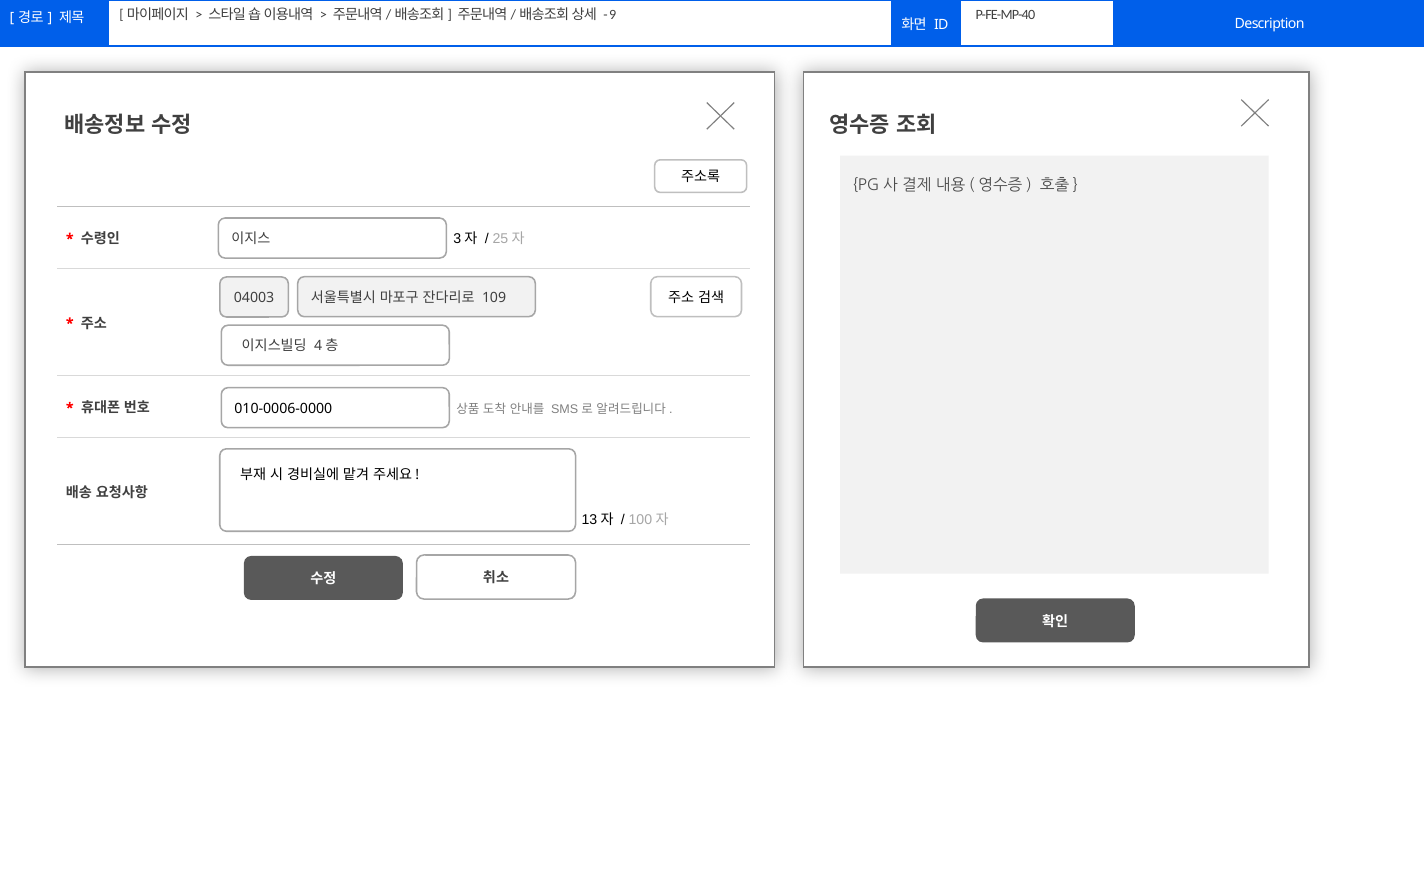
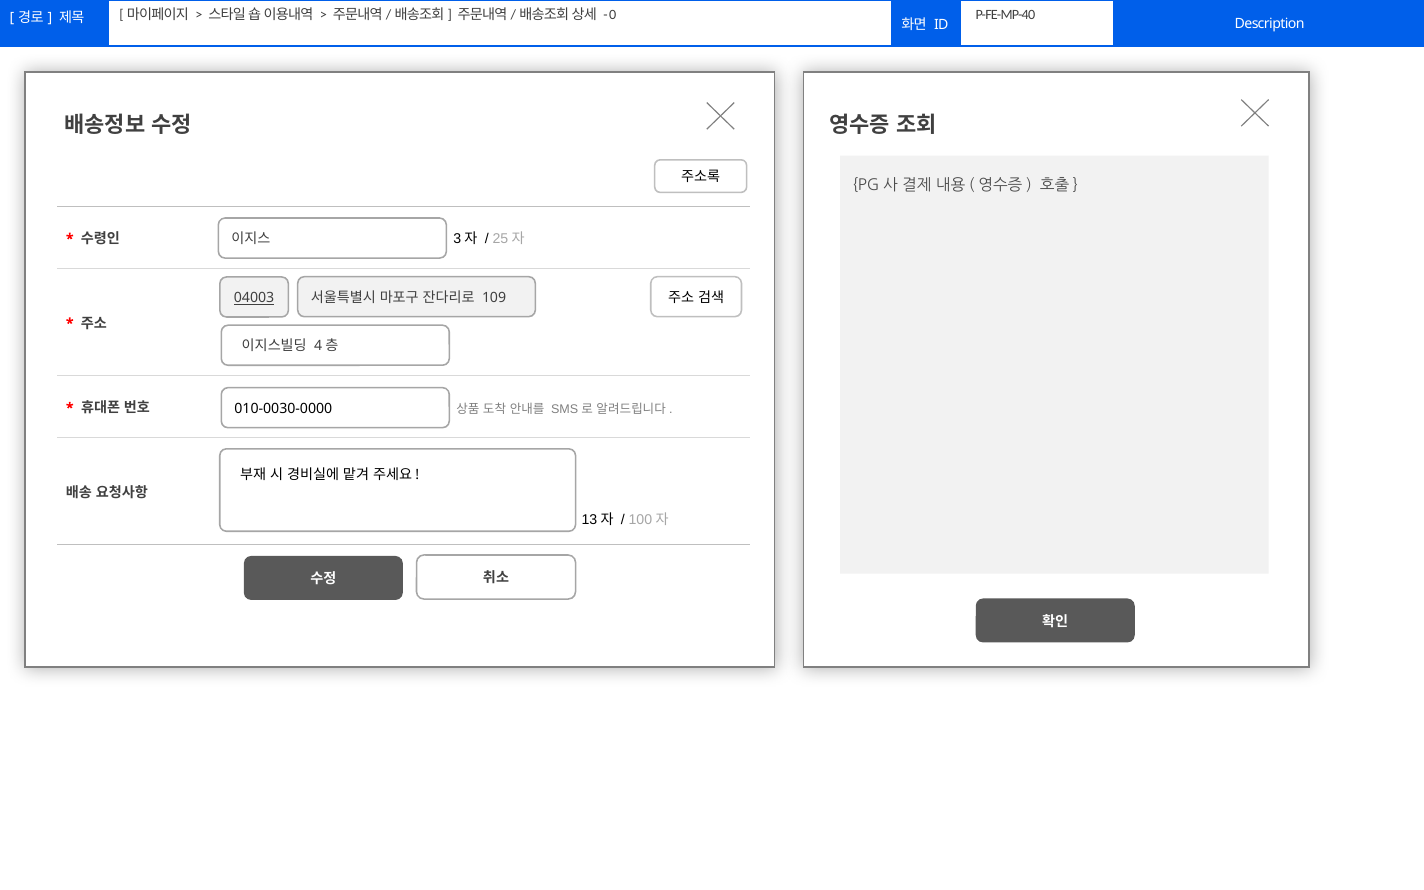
9: 9 -> 0
04003 underline: none -> present
010-0006-0000: 010-0006-0000 -> 010-0030-0000
